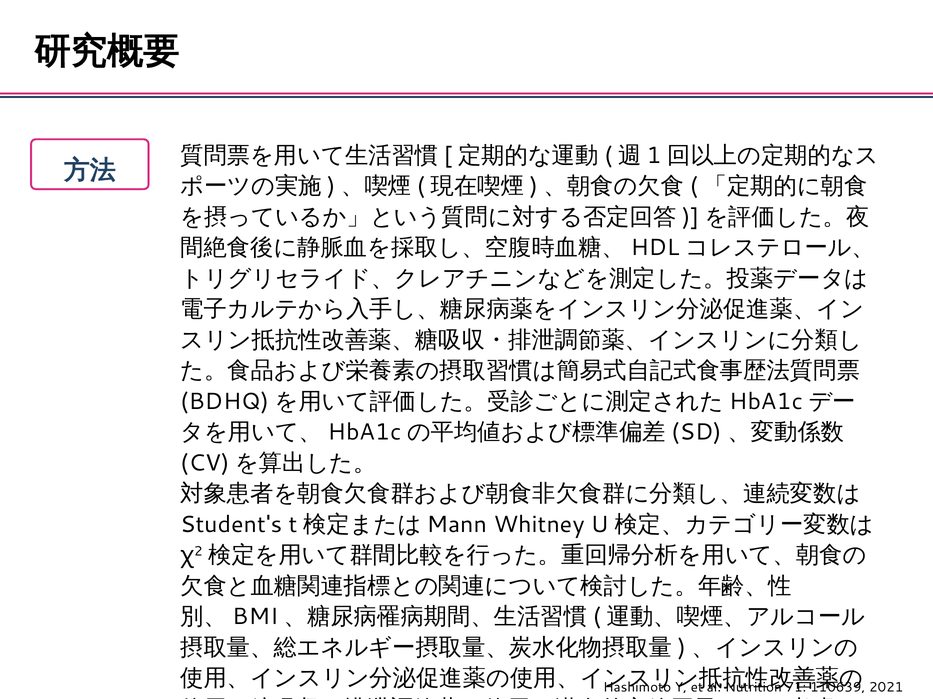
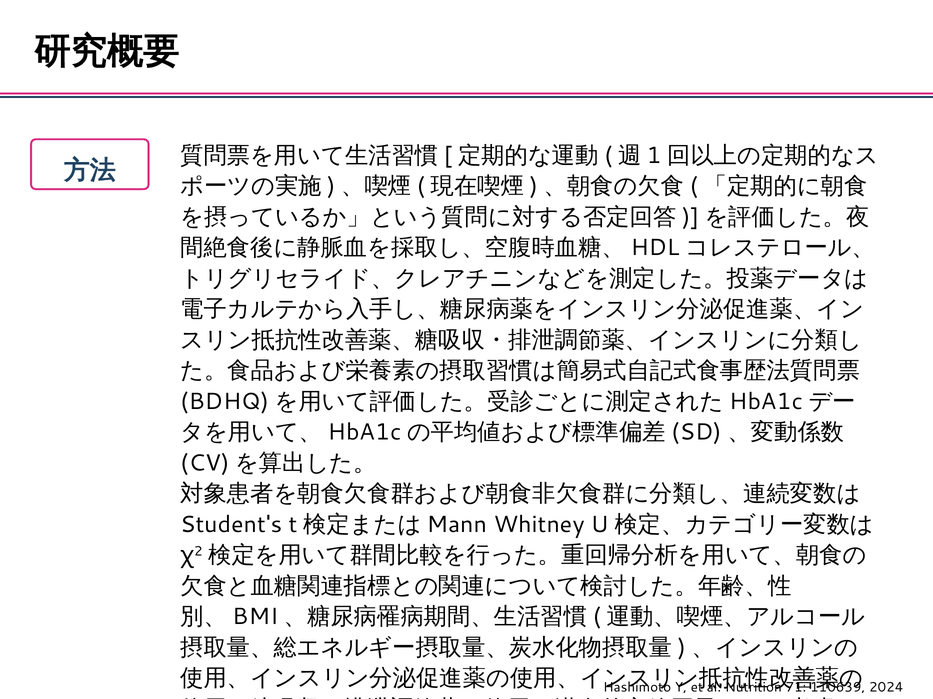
2021: 2021 -> 2024
